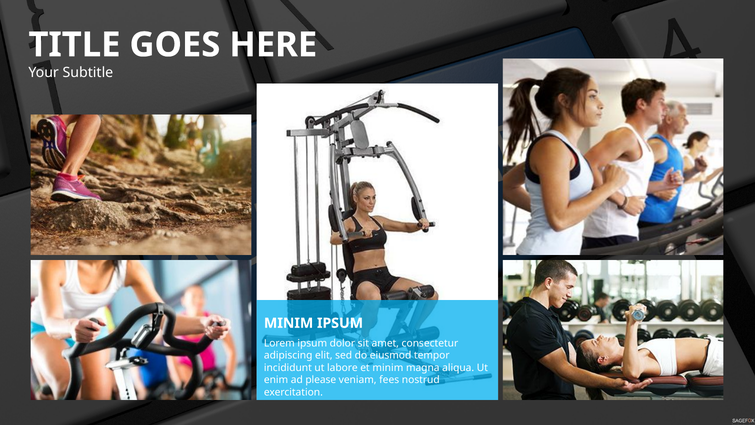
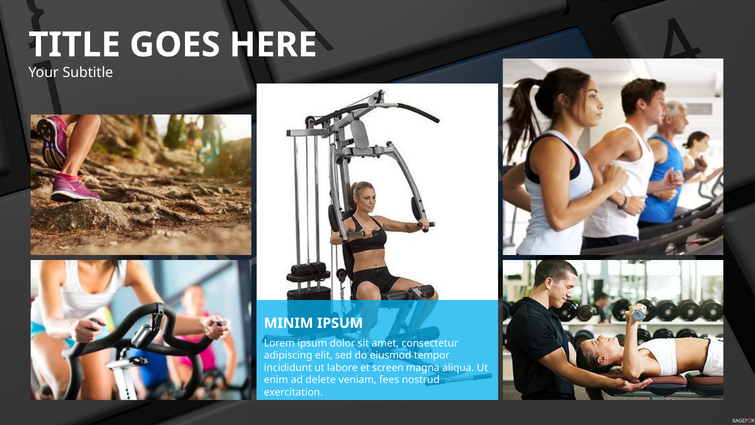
et minim: minim -> screen
please: please -> delete
